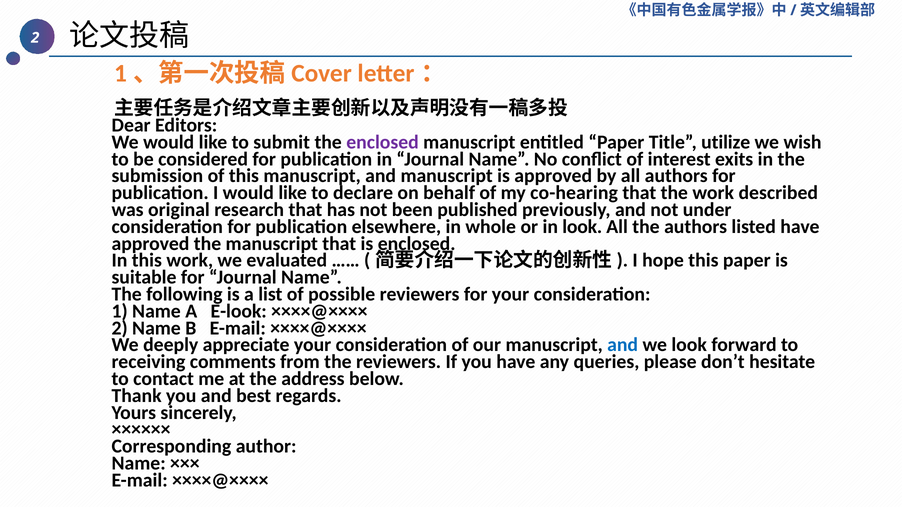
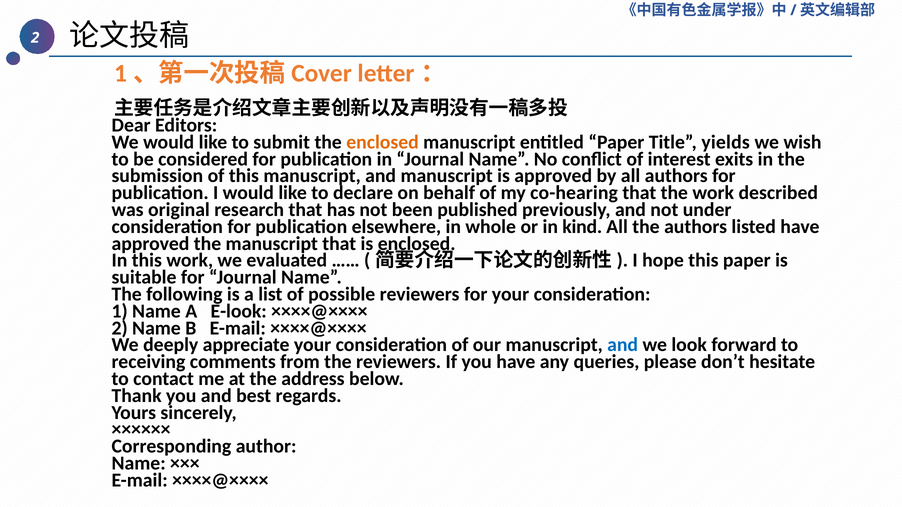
enclosed at (383, 142) colour: purple -> orange
utilize: utilize -> yields
in look: look -> kind
